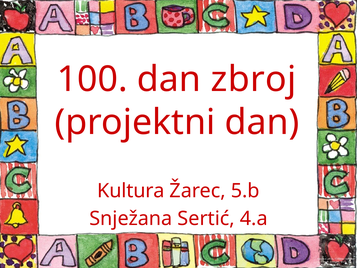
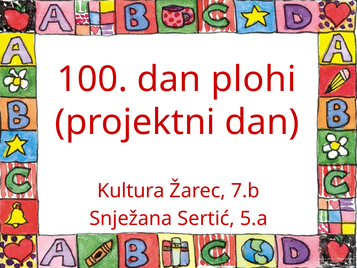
zbroj: zbroj -> plohi
5.b: 5.b -> 7.b
4.a: 4.a -> 5.a
